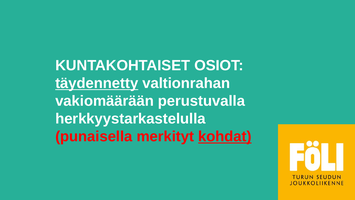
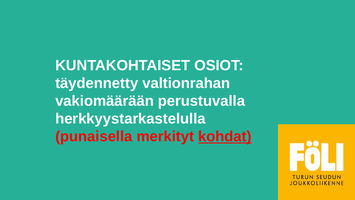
täydennetty underline: present -> none
